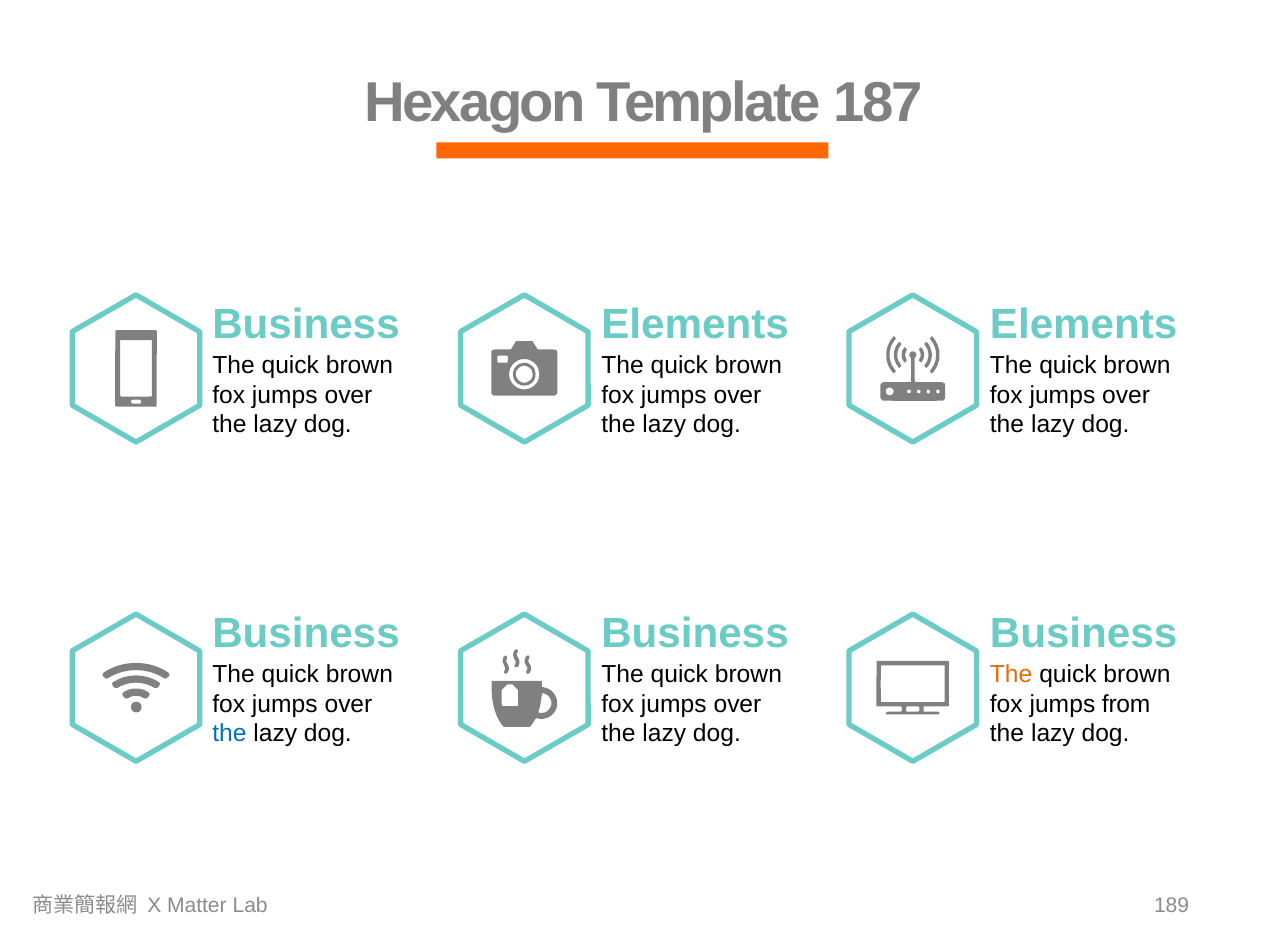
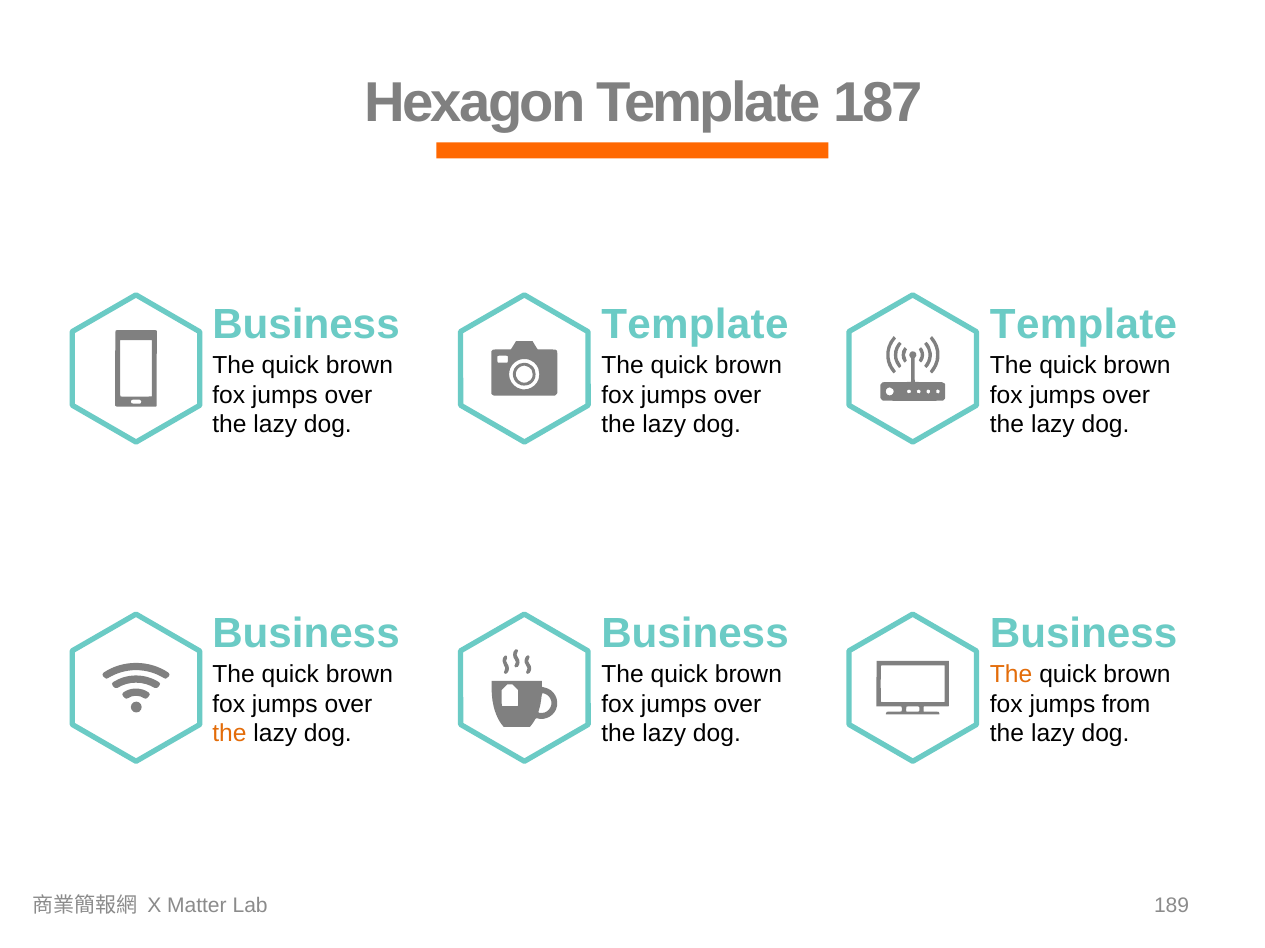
Elements at (695, 325): Elements -> Template
Elements at (1084, 325): Elements -> Template
the at (229, 734) colour: blue -> orange
